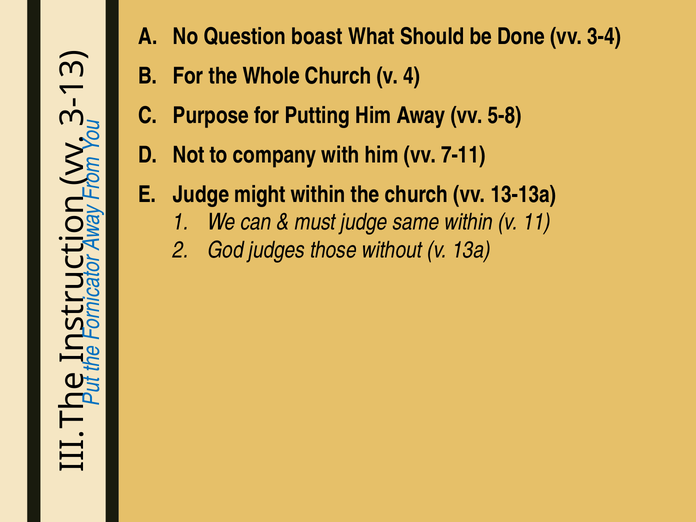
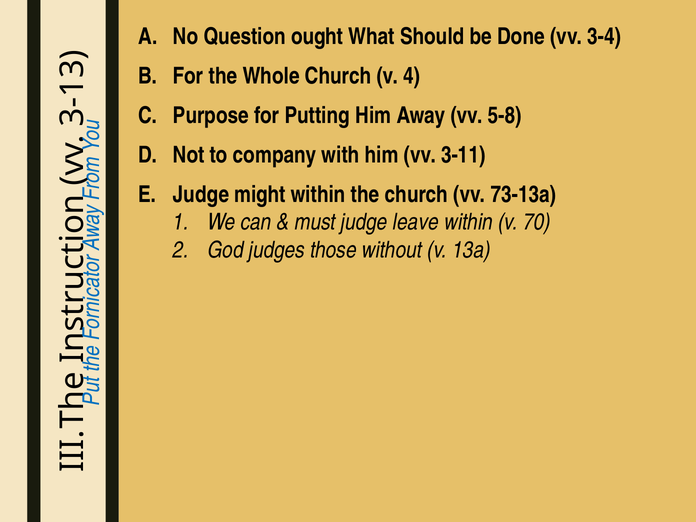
boast: boast -> ought
7-11: 7-11 -> 3-11
13-13a: 13-13a -> 73-13a
same: same -> leave
11: 11 -> 70
